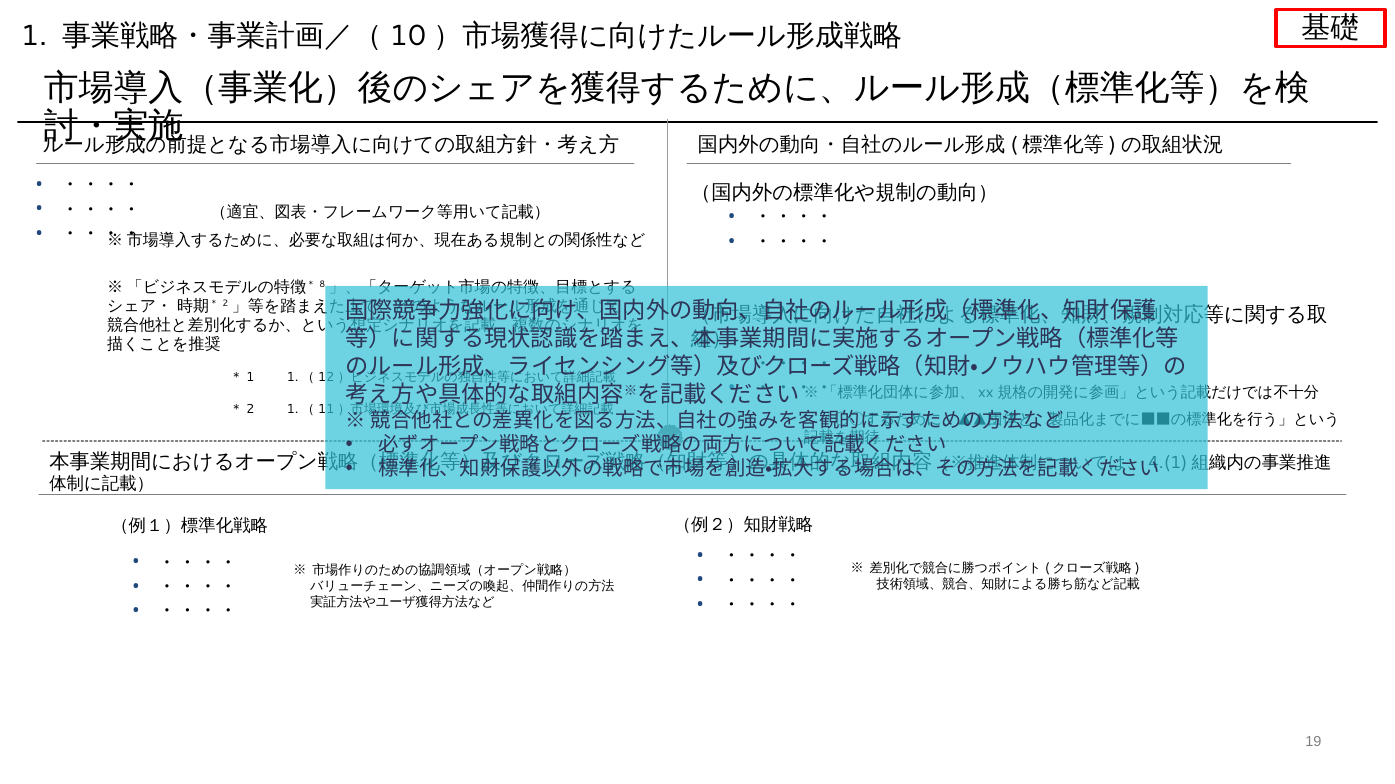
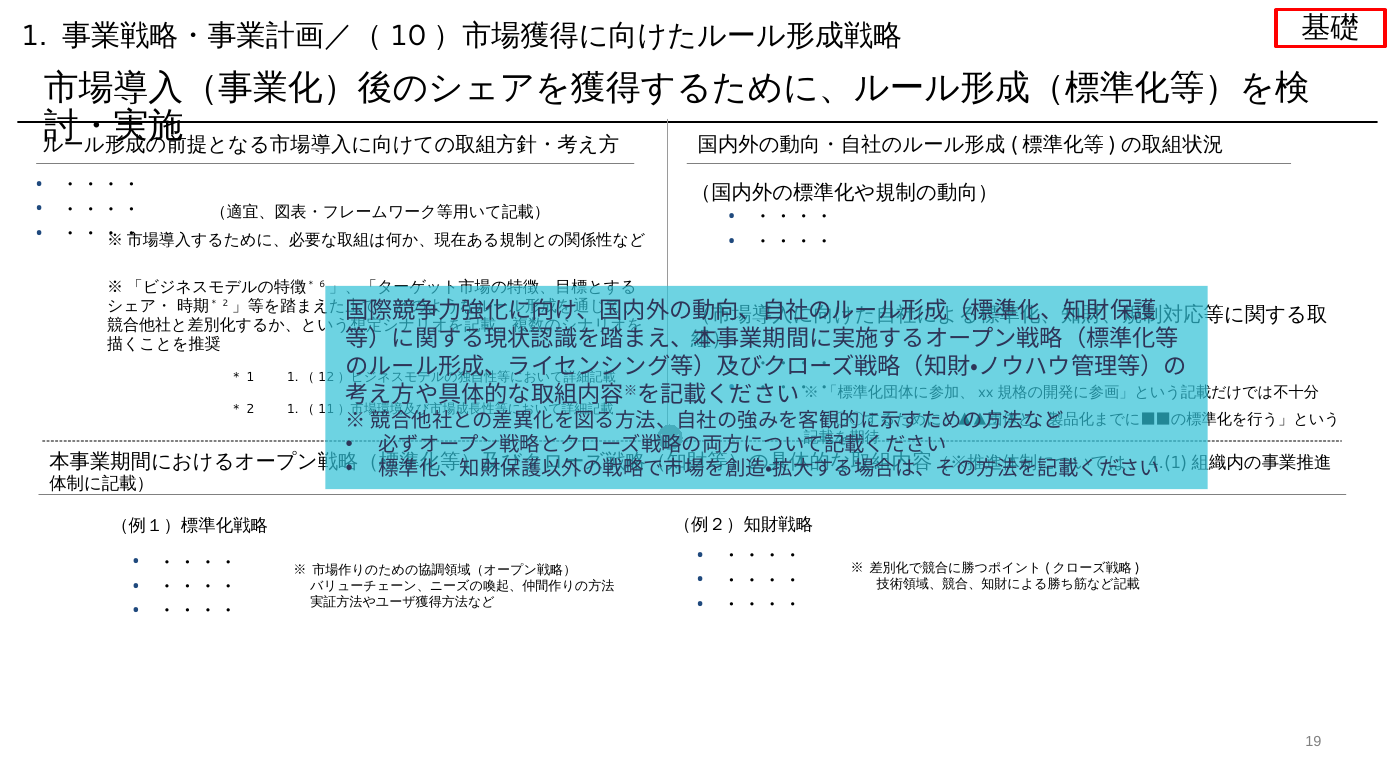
8: 8 -> 6
